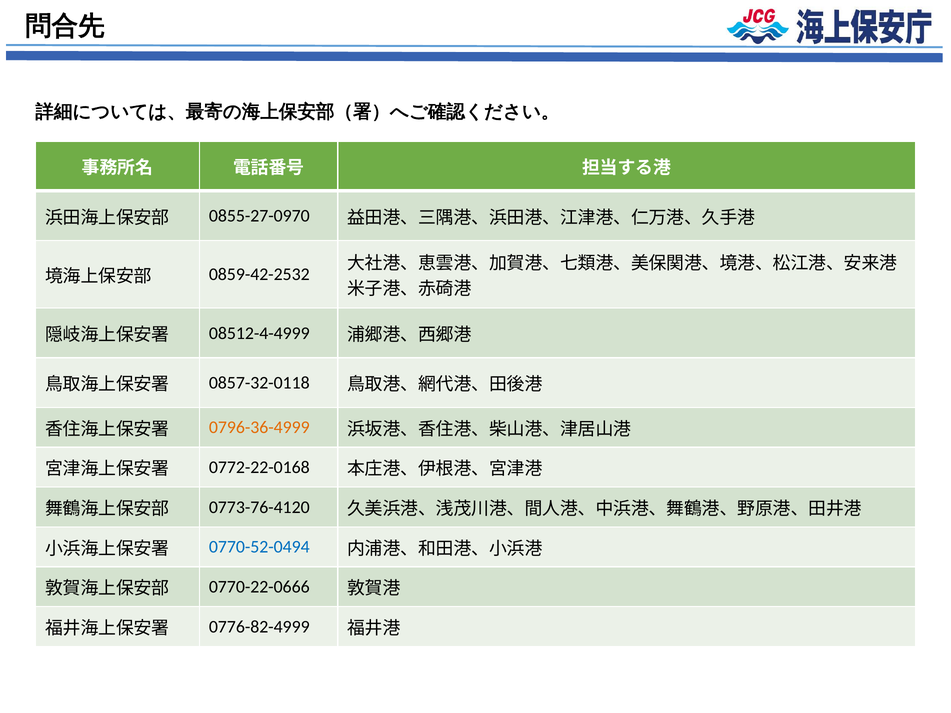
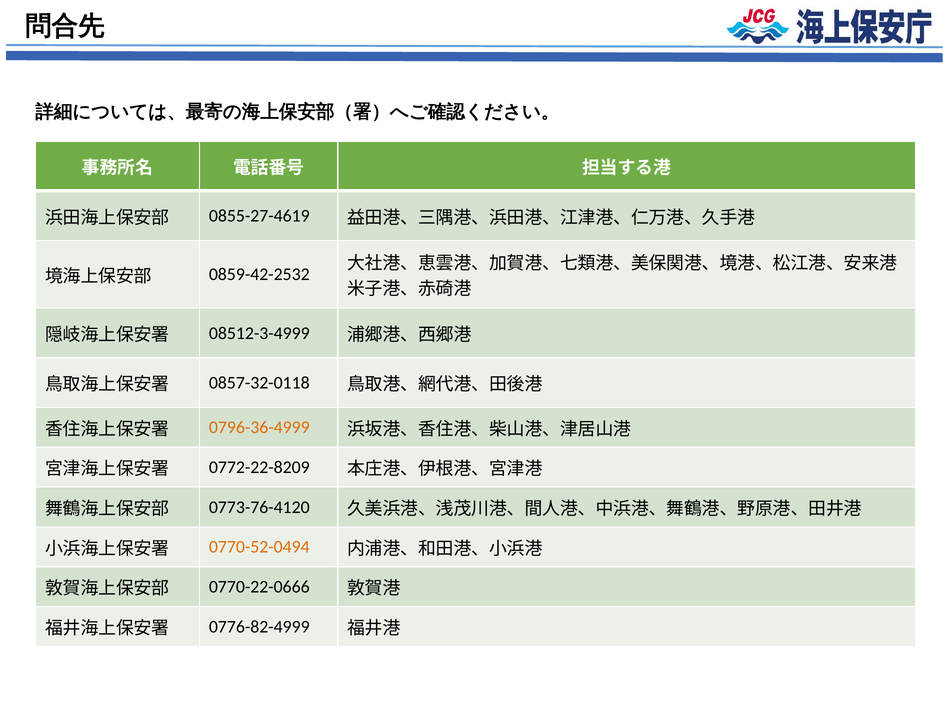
0855-27-0970: 0855-27-0970 -> 0855-27-4619
08512-4-4999: 08512-4-4999 -> 08512-3-4999
0772-22-0168: 0772-22-0168 -> 0772-22-8209
0770-52-0494 colour: blue -> orange
